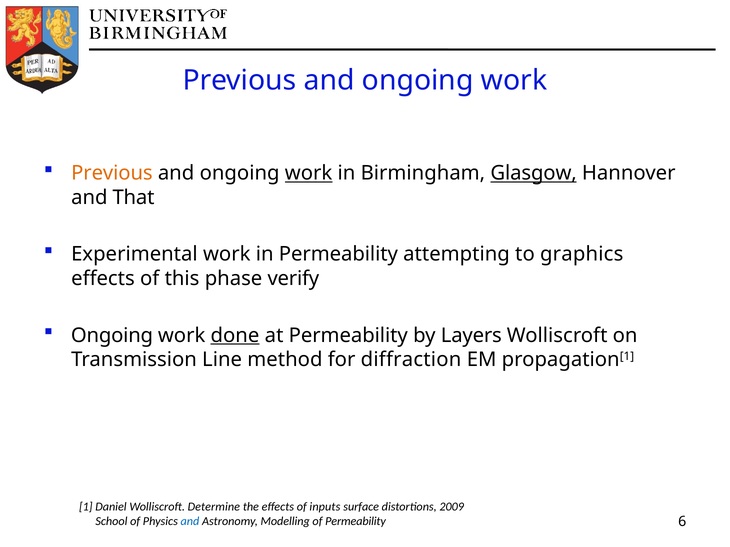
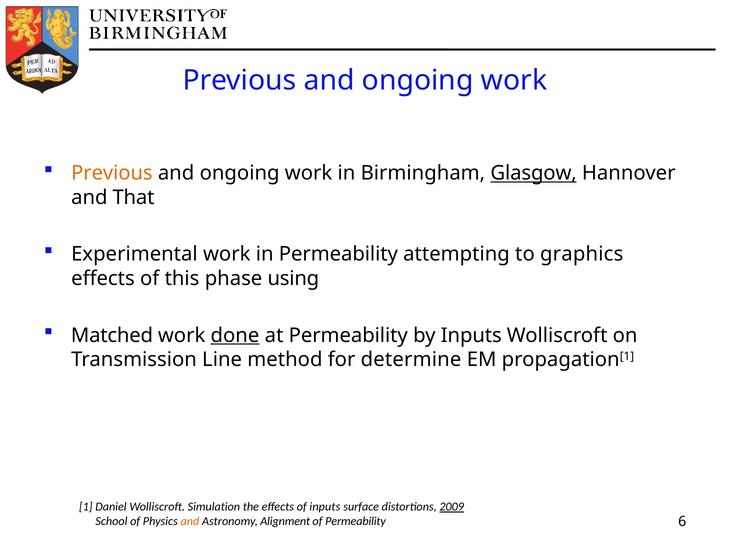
work at (309, 173) underline: present -> none
verify: verify -> using
Ongoing at (112, 336): Ongoing -> Matched
by Layers: Layers -> Inputs
diffraction: diffraction -> determine
Determine: Determine -> Simulation
2009 underline: none -> present
and at (190, 522) colour: blue -> orange
Modelling: Modelling -> Alignment
